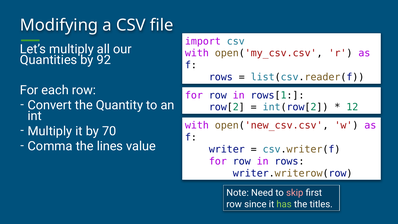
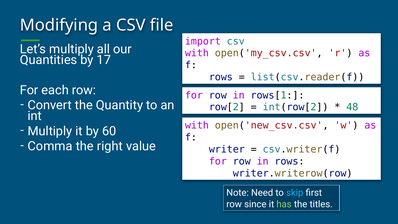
92: 92 -> 17
12: 12 -> 48
70: 70 -> 60
lines: lines -> right
skip colour: pink -> light blue
